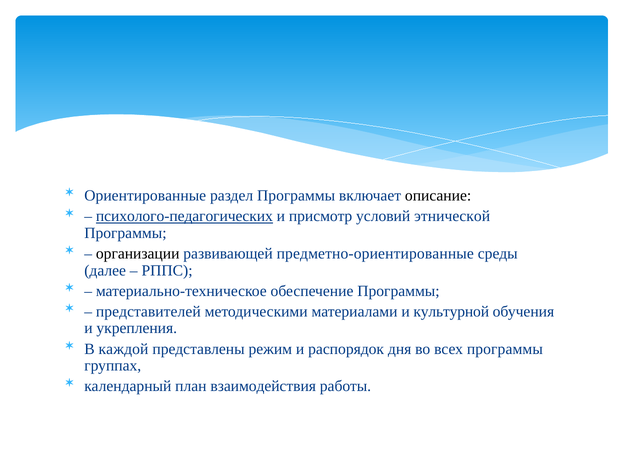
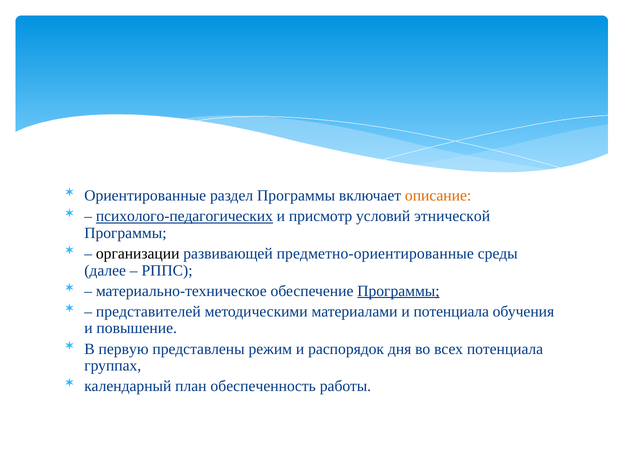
описание colour: black -> orange
Программы at (398, 291) underline: none -> present
и культурной: культурной -> потенциала
укрепления: укрепления -> повышение
каждой: каждой -> первую
всех программы: программы -> потенциала
взаимодействия: взаимодействия -> обеспеченность
